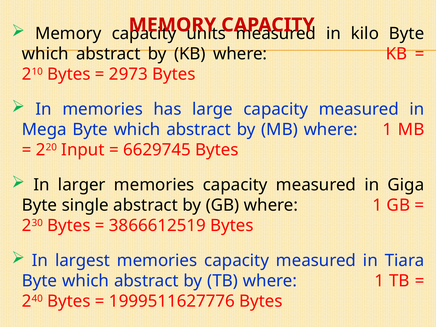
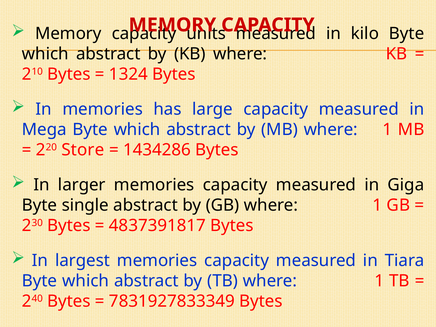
2973: 2973 -> 1324
Input: Input -> Store
6629745: 6629745 -> 1434286
3866612519: 3866612519 -> 4837391817
1999511627776: 1999511627776 -> 7831927833349
